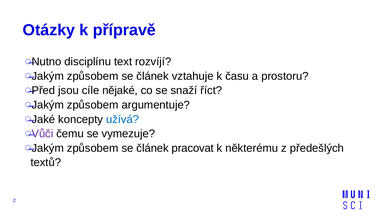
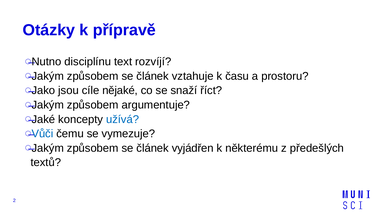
Před: Před -> Jako
Vůči colour: purple -> blue
pracovat: pracovat -> vyjádřen
